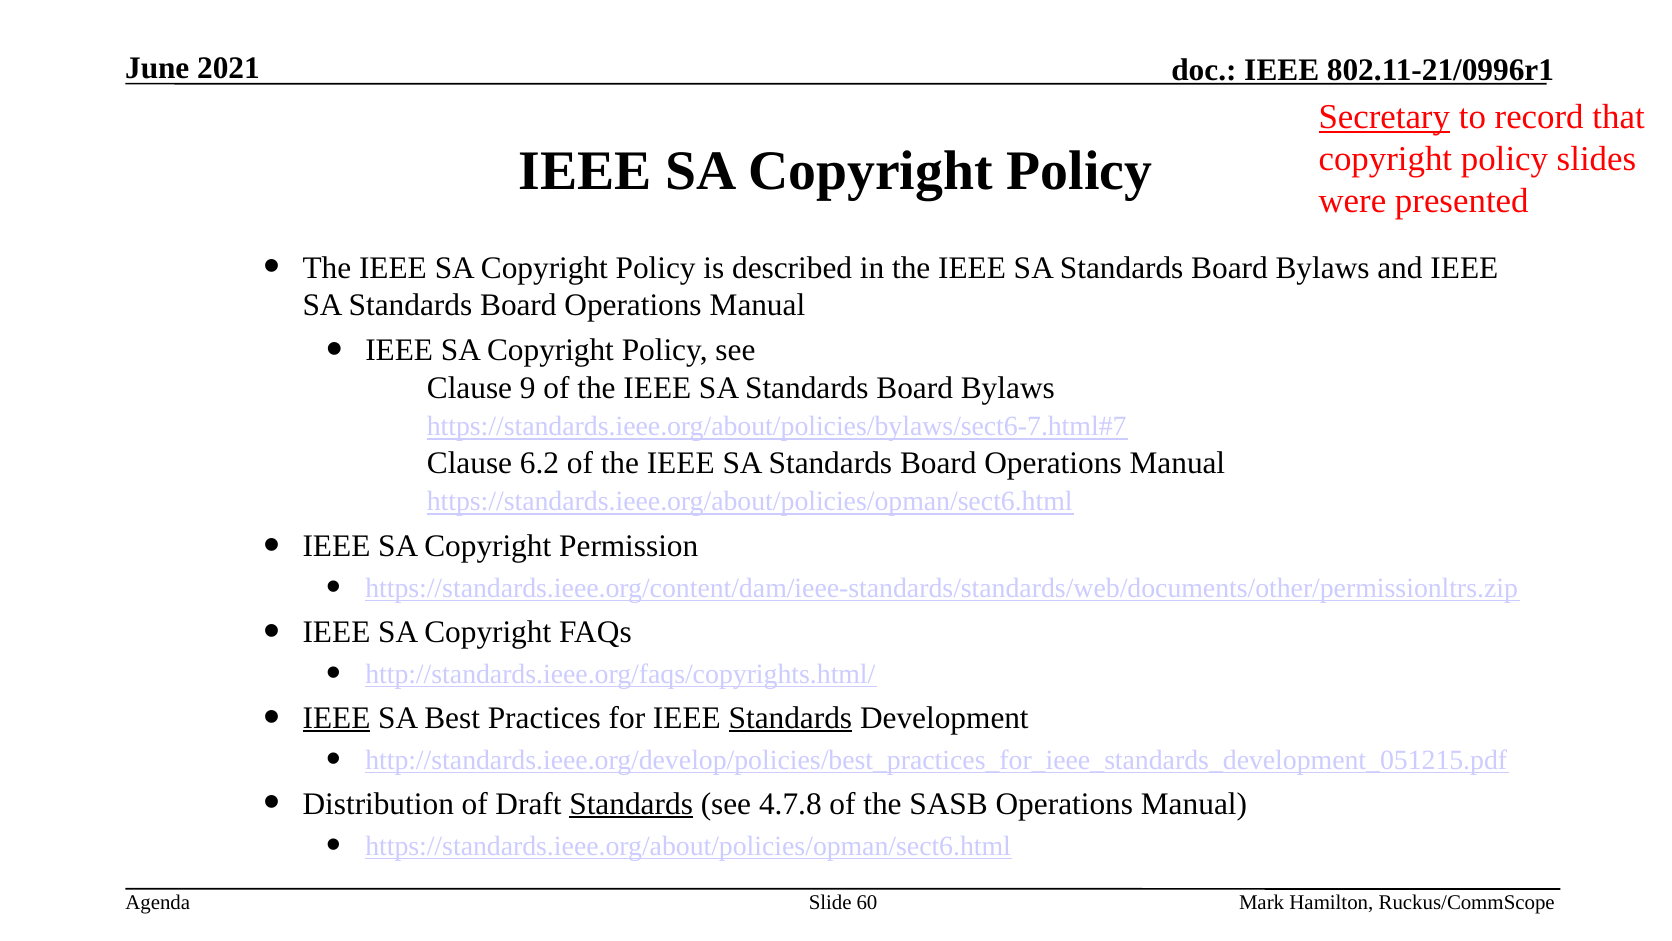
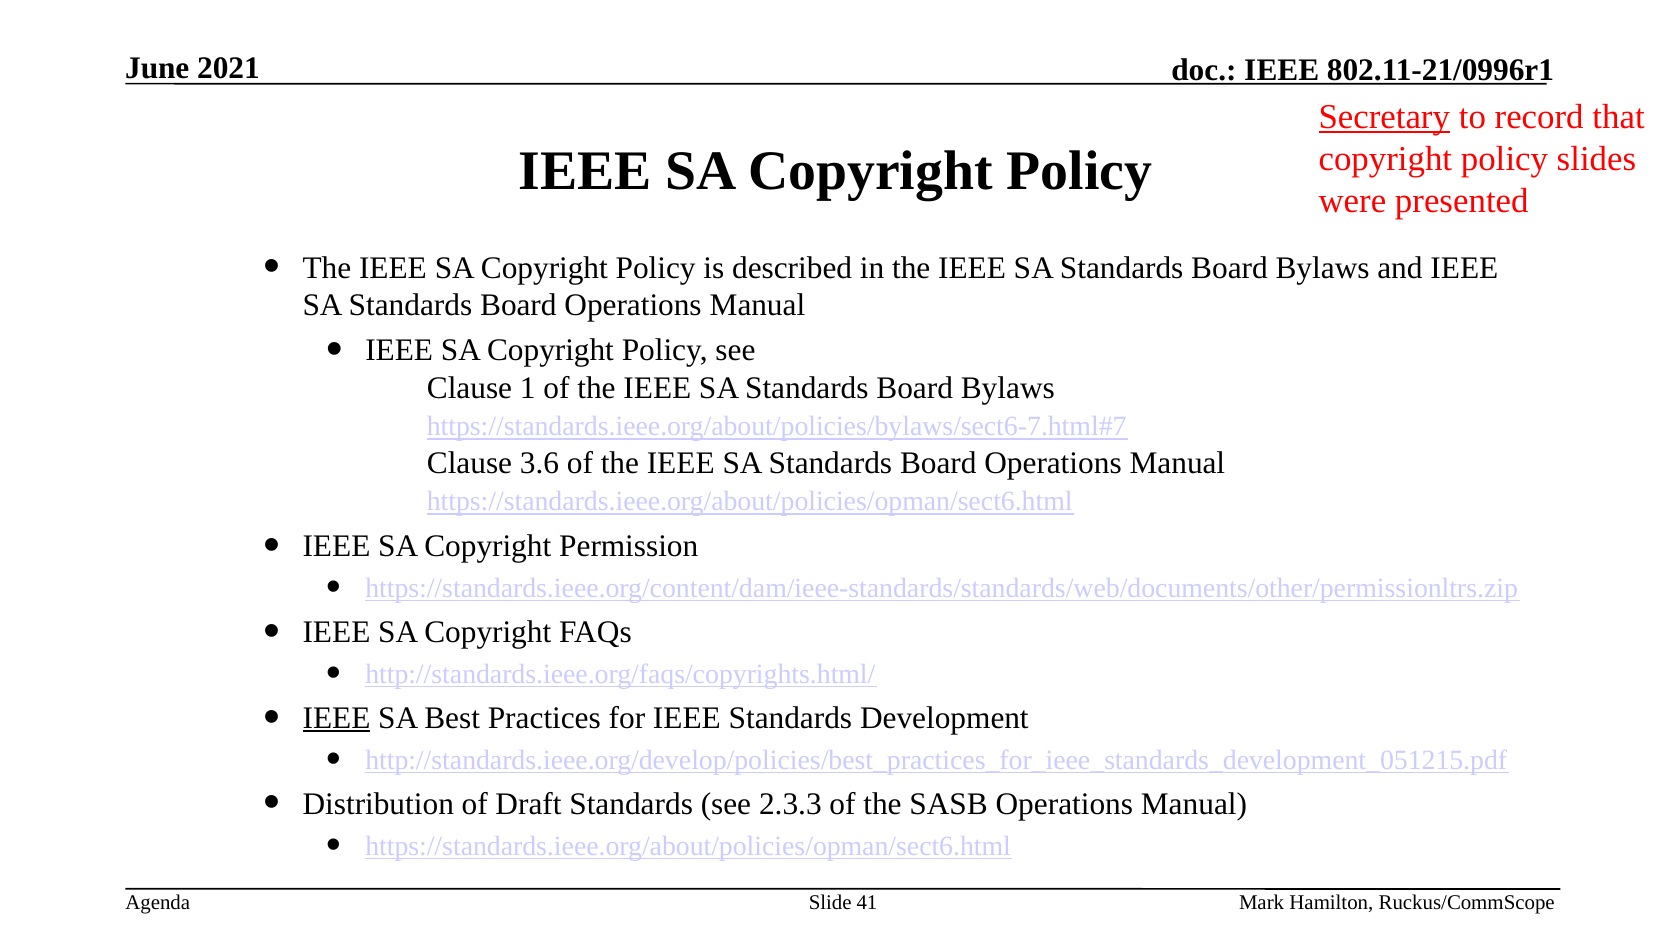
9: 9 -> 1
6.2: 6.2 -> 3.6
Standards at (790, 718) underline: present -> none
Standards at (631, 803) underline: present -> none
4.7.8: 4.7.8 -> 2.3.3
60: 60 -> 41
